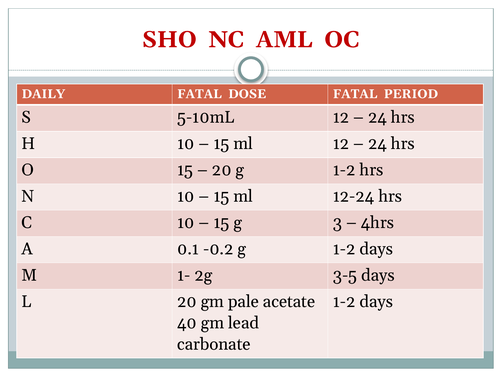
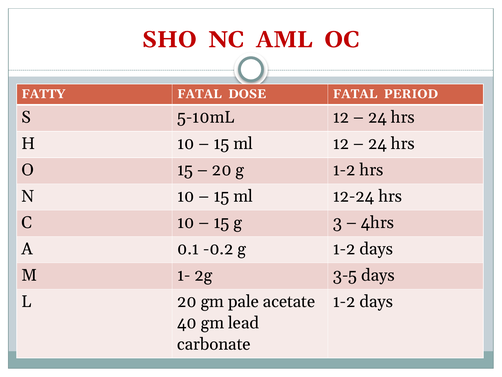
DAILY: DAILY -> FATTY
